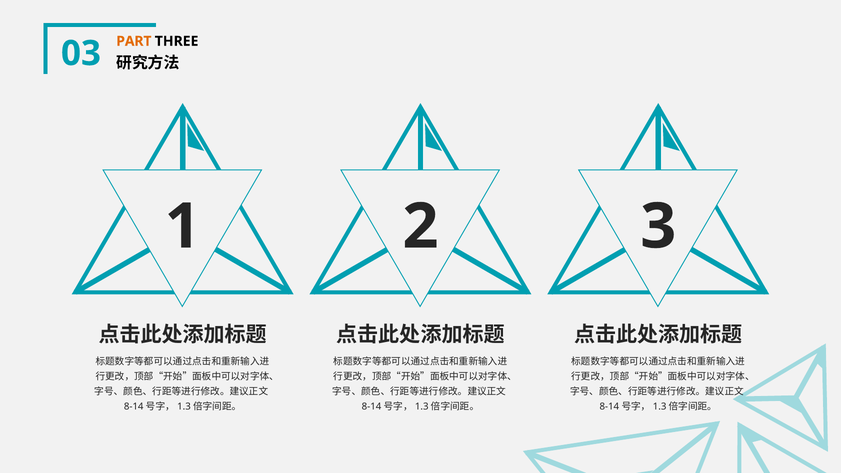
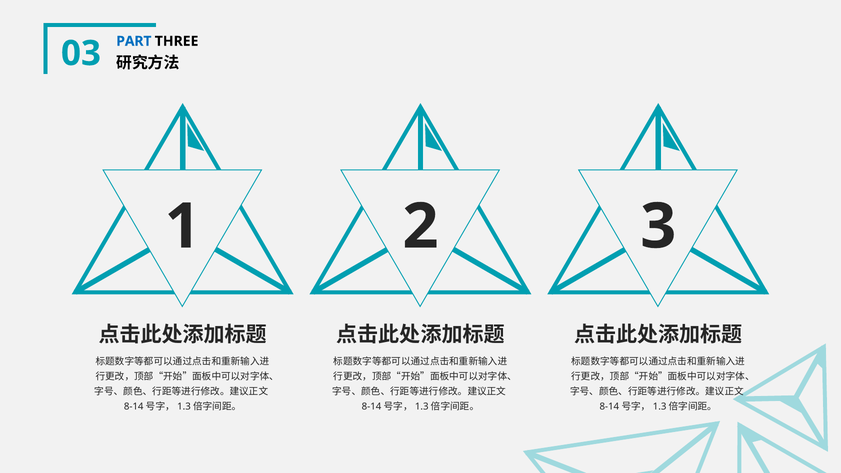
PART colour: orange -> blue
